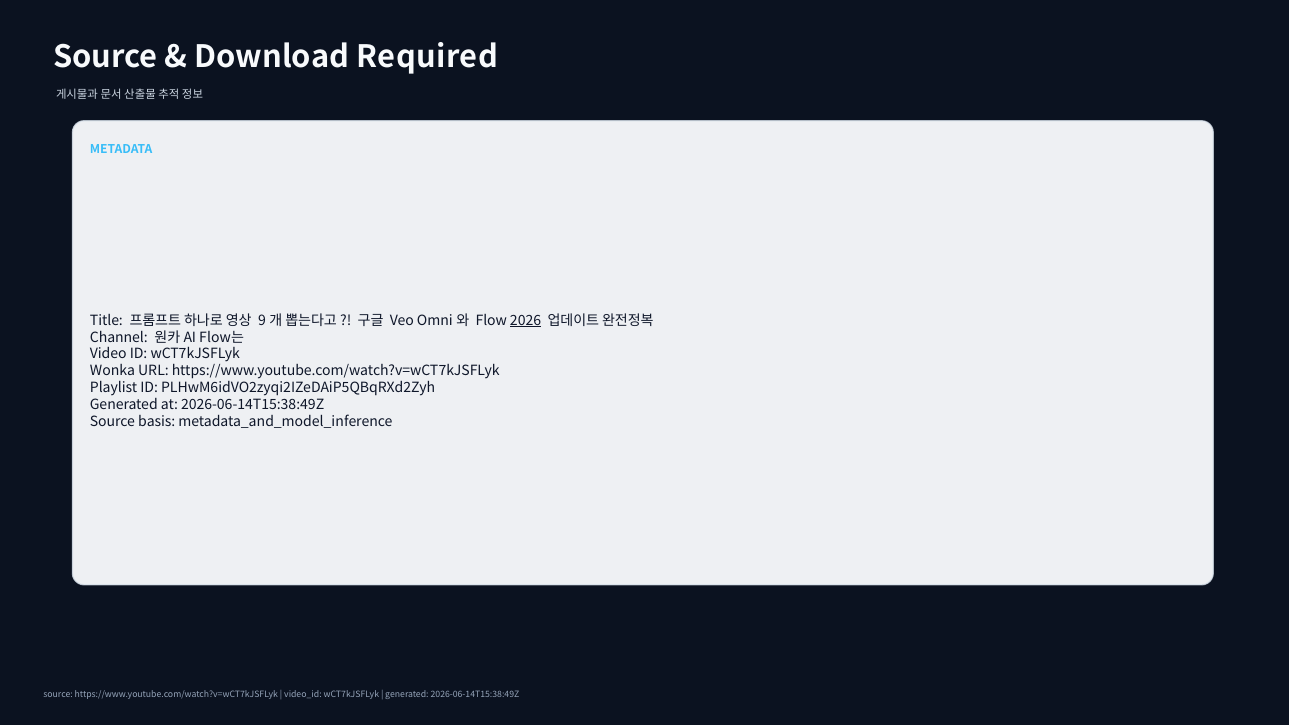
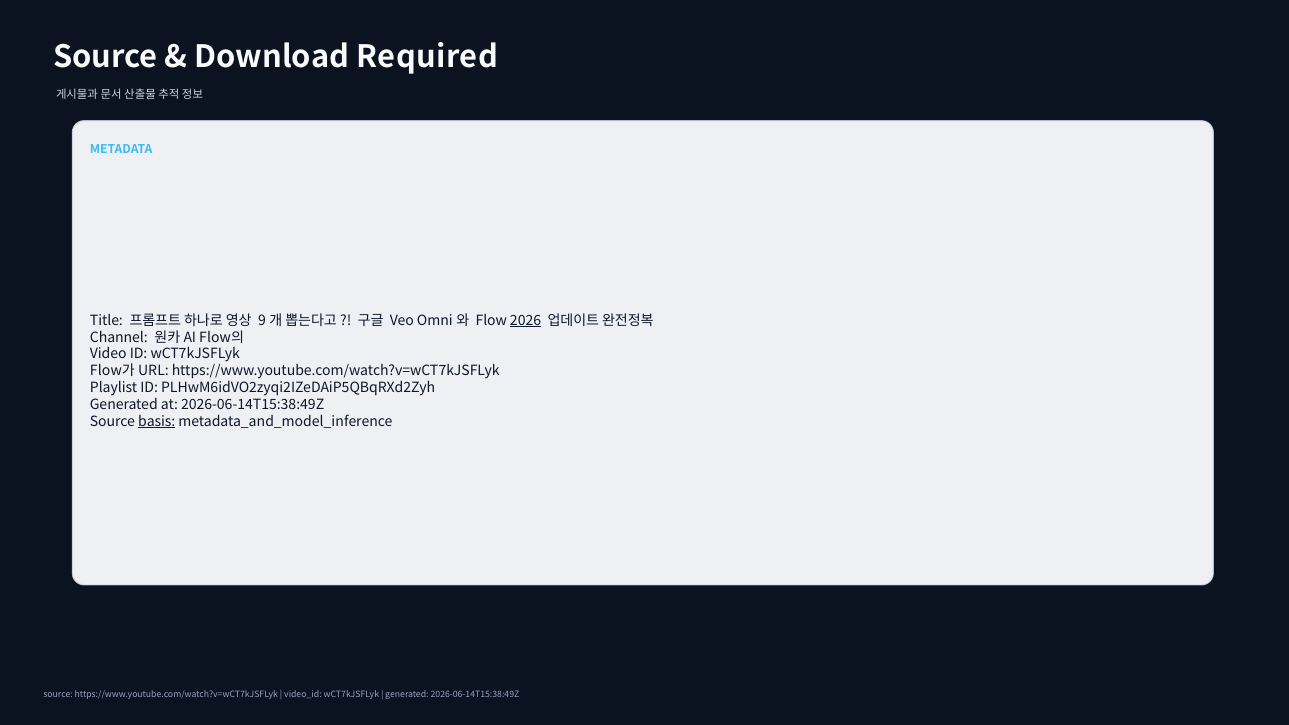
Flow는: Flow는 -> Flow의
Wonka: Wonka -> Flow가
basis underline: none -> present
